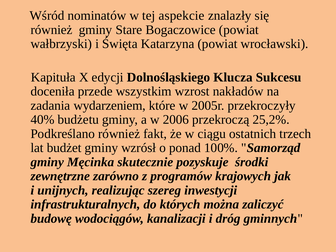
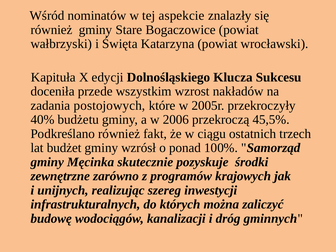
wydarzeniem: wydarzeniem -> postojowych
25,2%: 25,2% -> 45,5%
